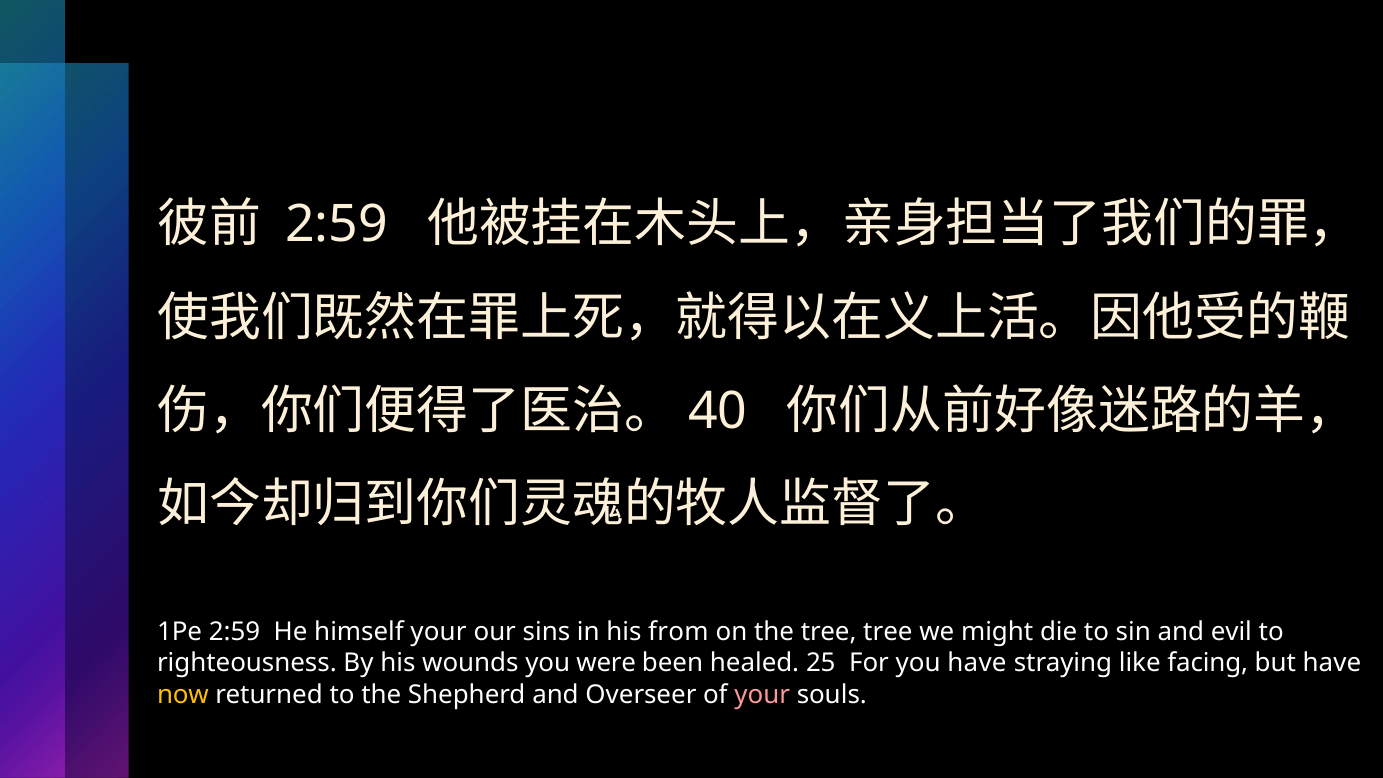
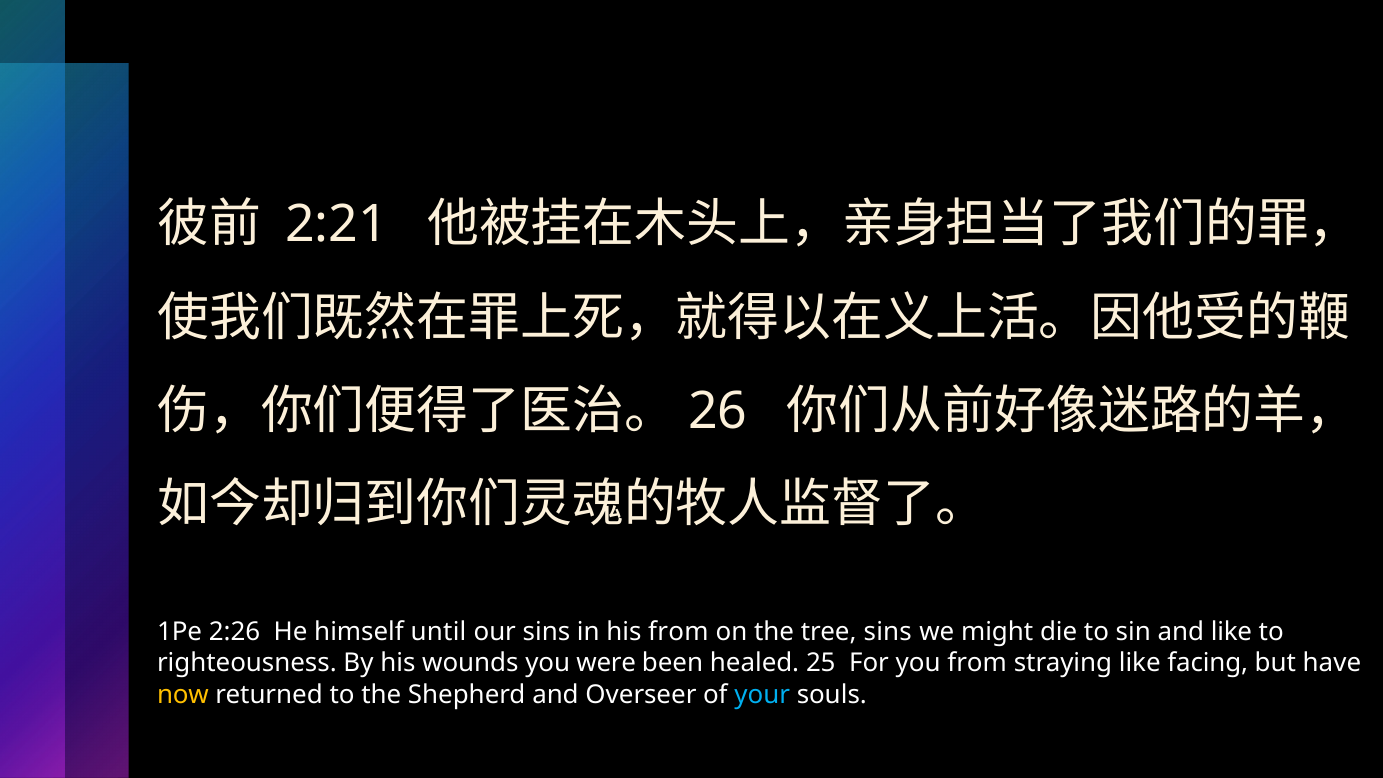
2:59 at (336, 225): 2:59 -> 2:21
40: 40 -> 26
1Pe 2:59: 2:59 -> 2:26
himself your: your -> until
tree tree: tree -> sins
and evil: evil -> like
you have: have -> from
your at (762, 694) colour: pink -> light blue
